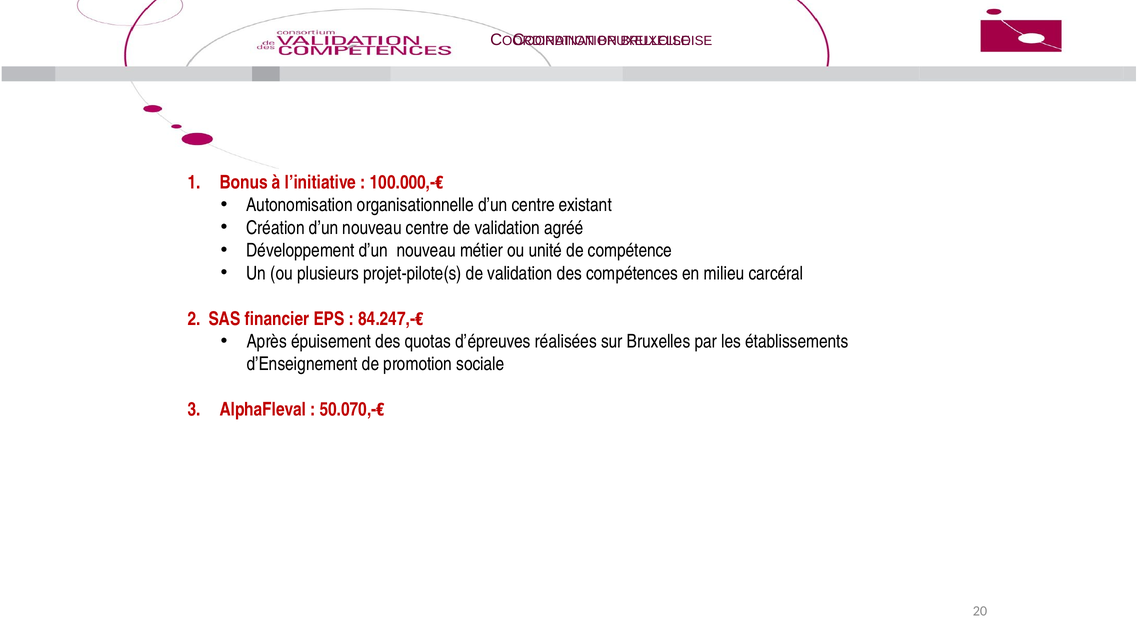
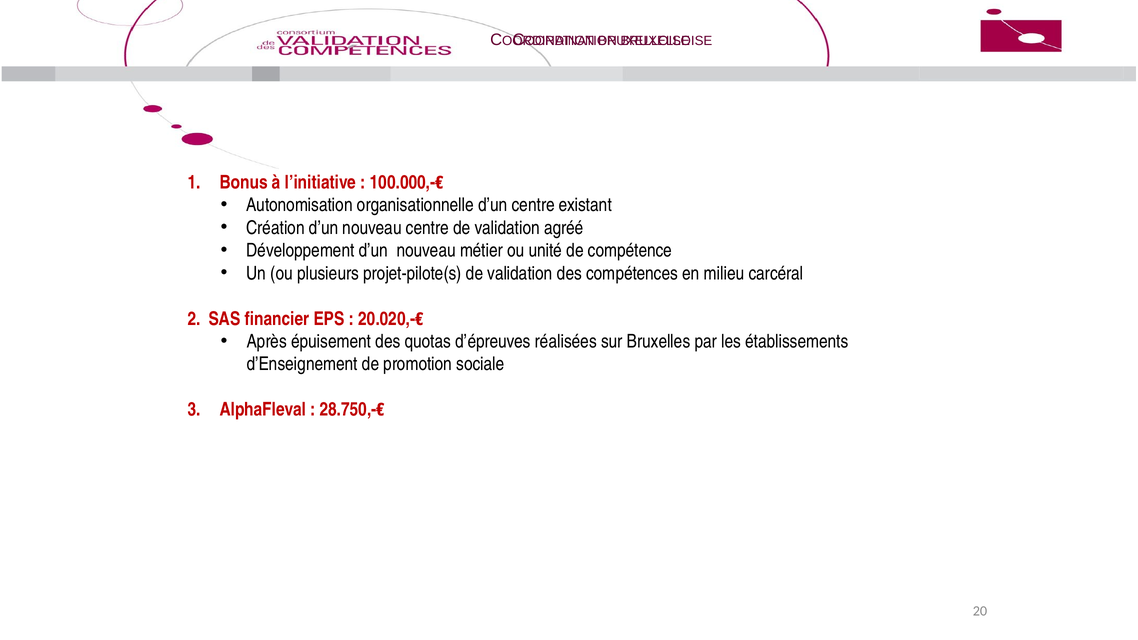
84.247,-€: 84.247,-€ -> 20.020,-€
50.070,-€: 50.070,-€ -> 28.750,-€
